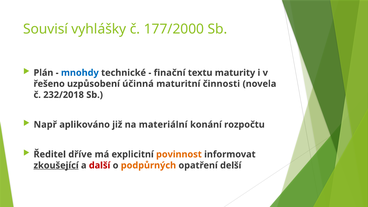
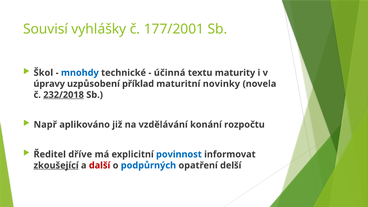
177/2000: 177/2000 -> 177/2001
Plán: Plán -> Škol
finační: finační -> účinná
řešeno: řešeno -> úpravy
účinná: účinná -> příklad
činnosti: činnosti -> novinky
232/2018 underline: none -> present
materiální: materiální -> vzdělávání
povinnost colour: orange -> blue
podpůrných colour: orange -> blue
